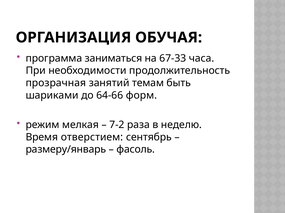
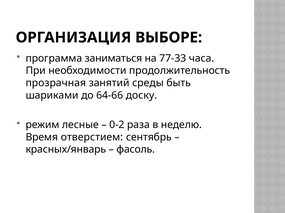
ОБУЧАЯ: ОБУЧАЯ -> ВЫБОРЕ
67-33: 67-33 -> 77-33
темам: темам -> среды
форм: форм -> доску
мелкая: мелкая -> лесные
7-2: 7-2 -> 0-2
размеру/январь: размеру/январь -> красных/январь
